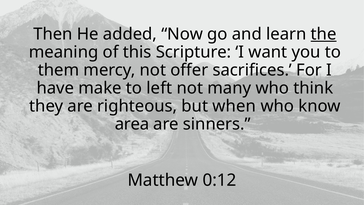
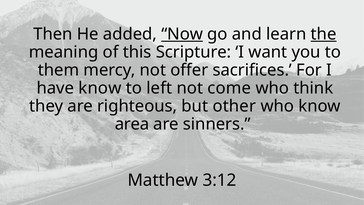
Now underline: none -> present
have make: make -> know
many: many -> come
when: when -> other
0:12: 0:12 -> 3:12
